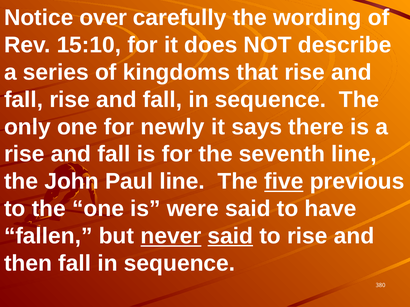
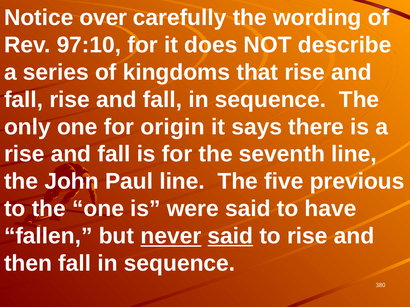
15:10: 15:10 -> 97:10
newly: newly -> origin
five underline: present -> none
